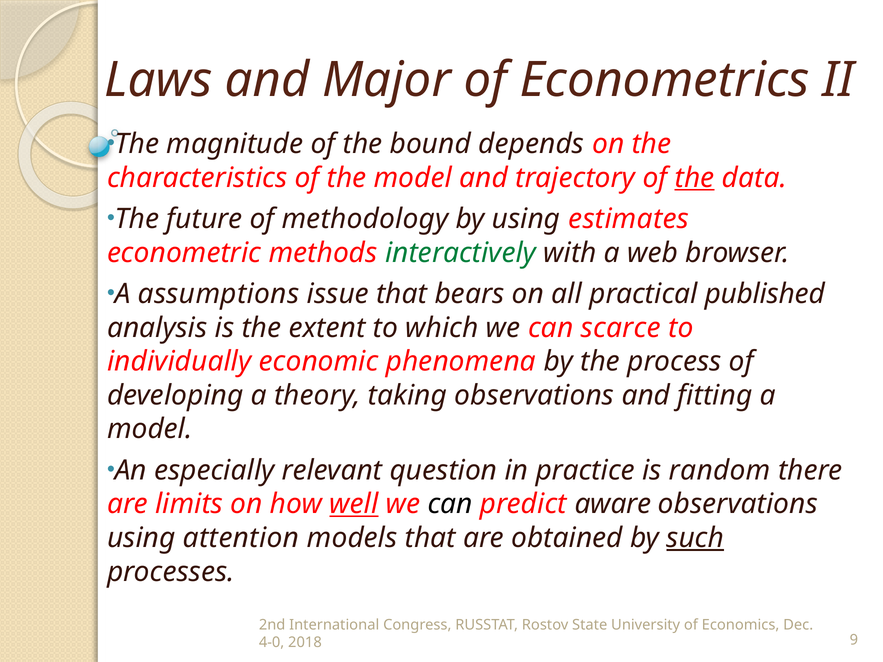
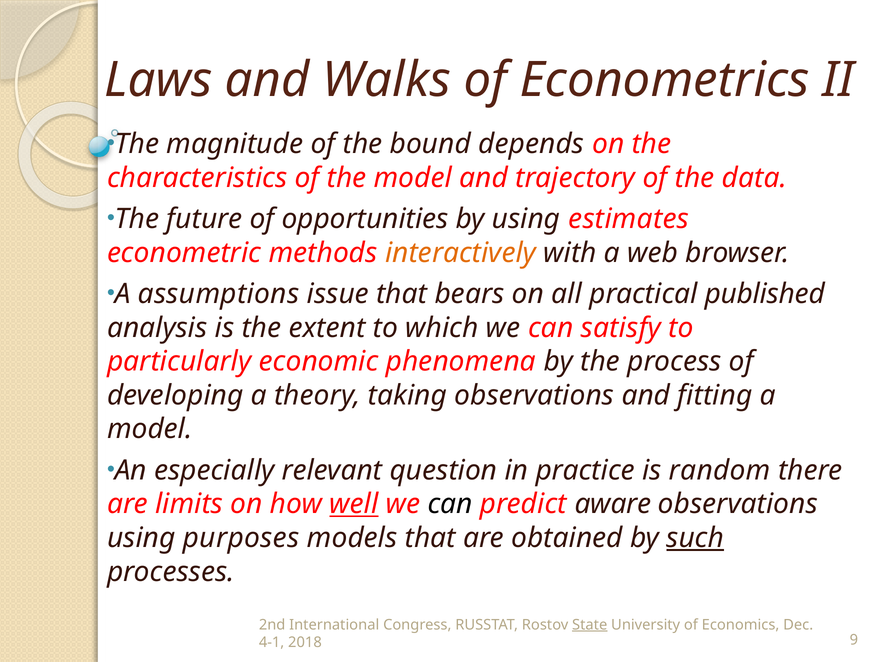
Major: Major -> Walks
the at (695, 178) underline: present -> none
methodology: methodology -> opportunities
interactively colour: green -> orange
scarce: scarce -> satisfy
individually: individually -> particularly
attention: attention -> purposes
State underline: none -> present
4-0: 4-0 -> 4-1
